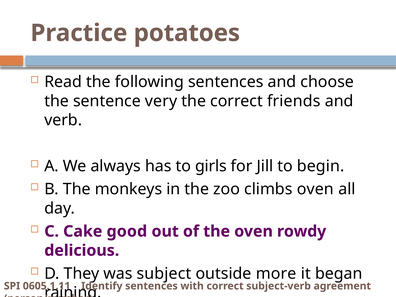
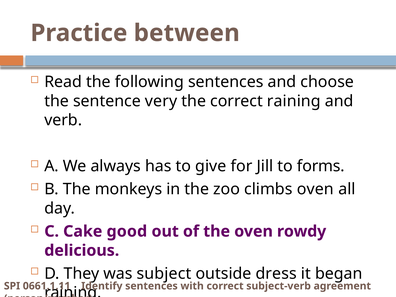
potatoes: potatoes -> between
correct friends: friends -> raining
girls: girls -> give
begin: begin -> forms
more: more -> dress
0605.1.11: 0605.1.11 -> 0661.1.11
